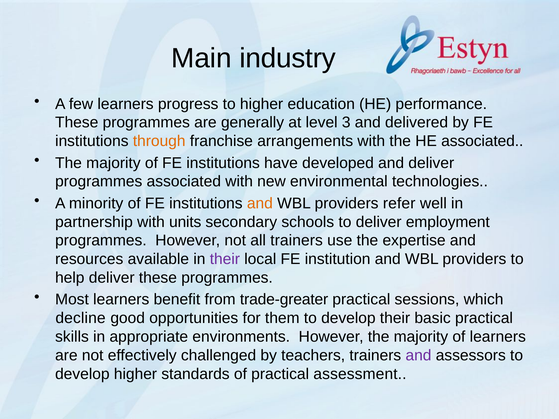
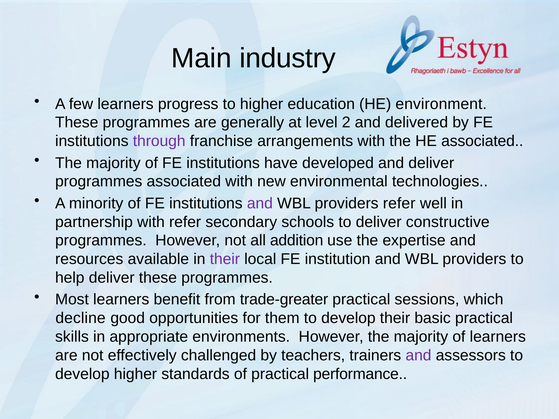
performance: performance -> environment
3: 3 -> 2
through colour: orange -> purple
and at (260, 203) colour: orange -> purple
with units: units -> refer
employment: employment -> constructive
all trainers: trainers -> addition
assessment: assessment -> performance
